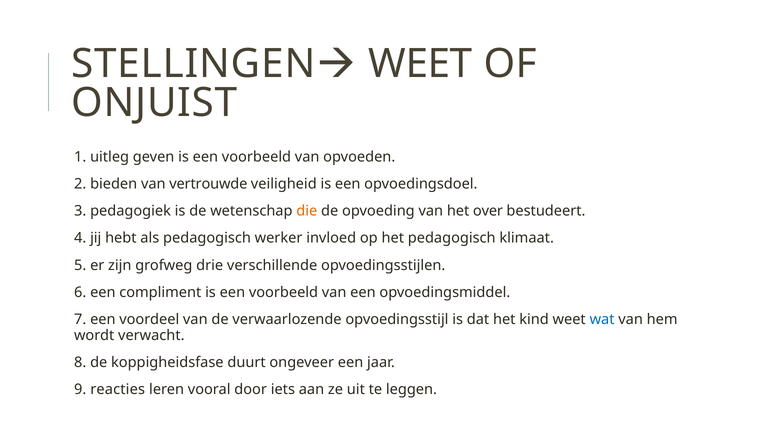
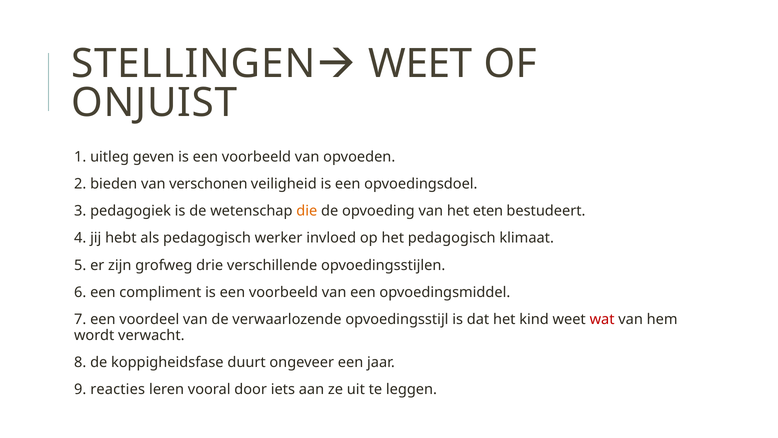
vertrouwde: vertrouwde -> verschonen
over: over -> eten
wat colour: blue -> red
